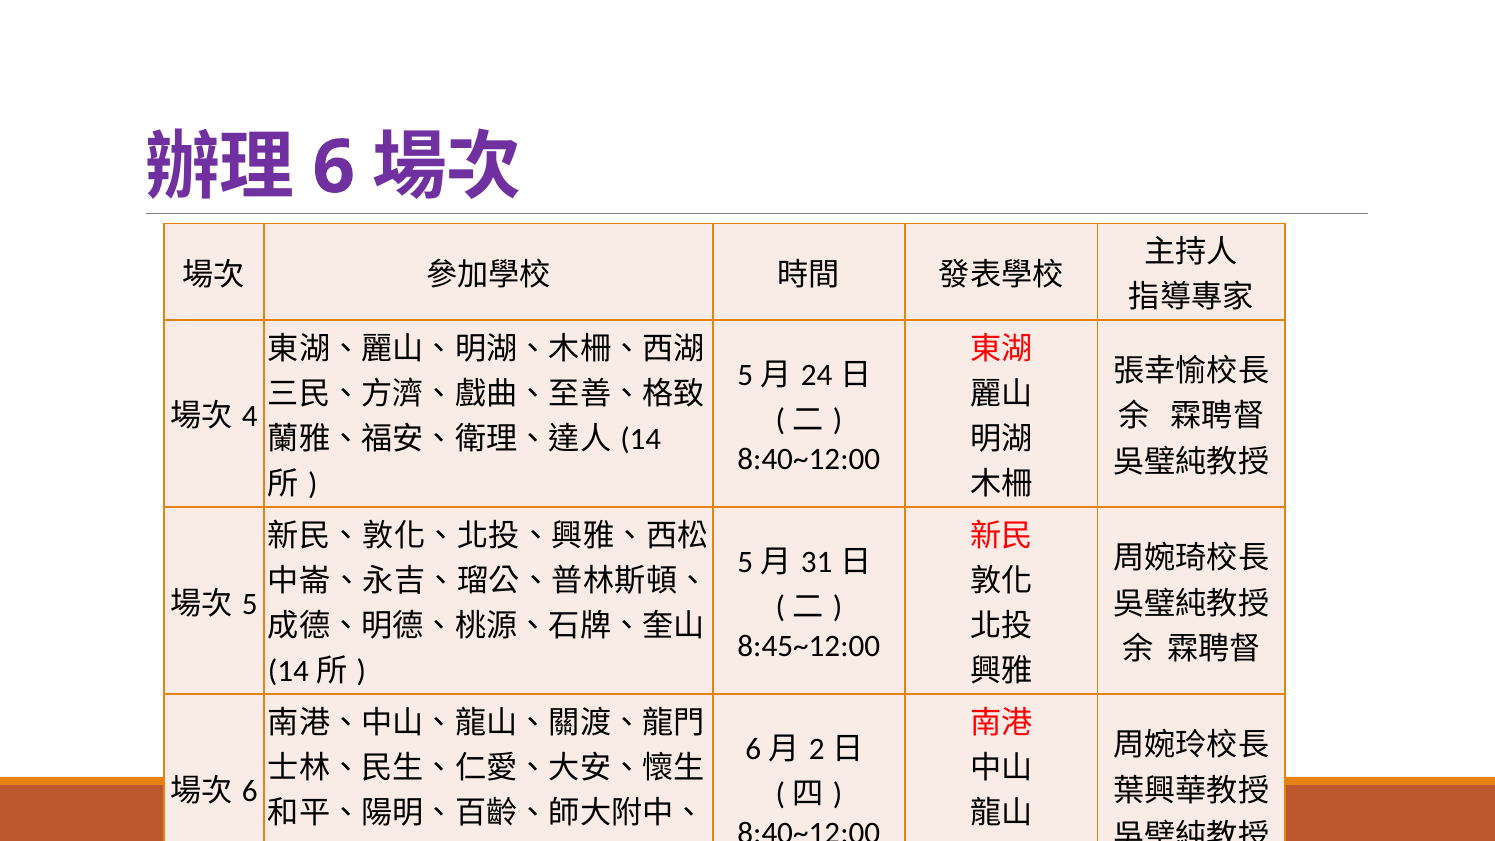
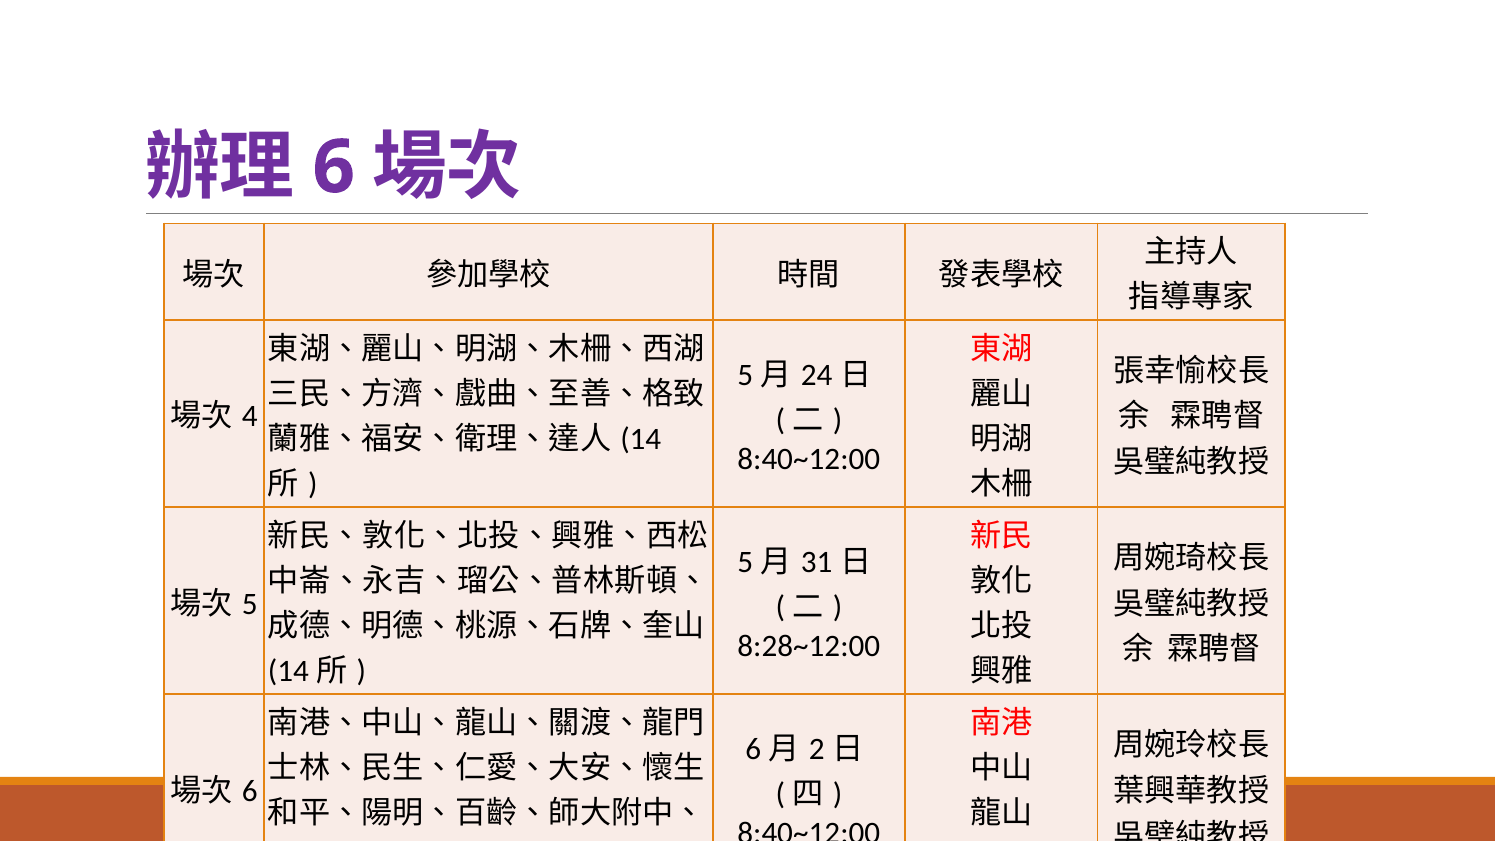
8:45~12:00: 8:45~12:00 -> 8:28~12:00
